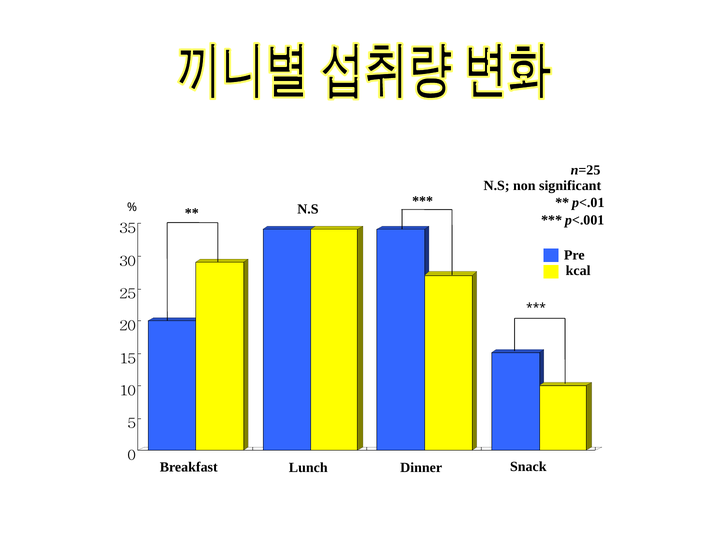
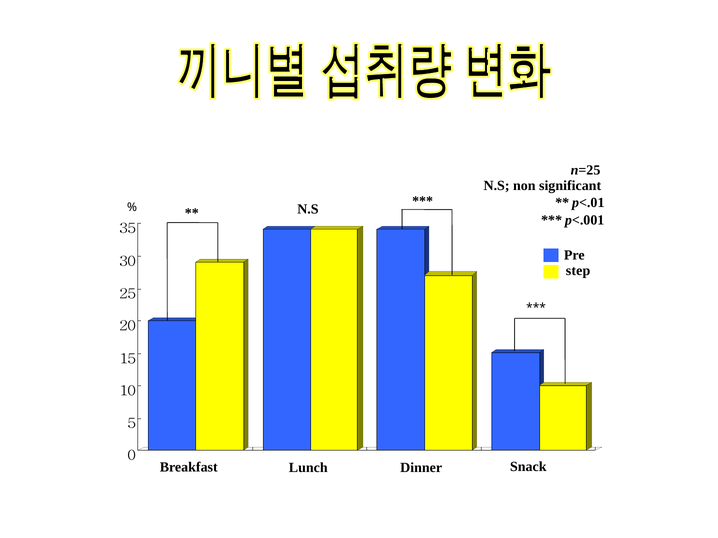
kcal: kcal -> step
